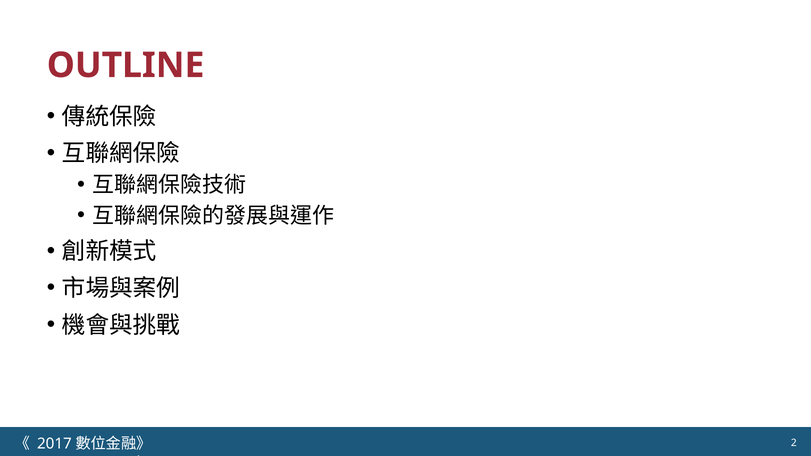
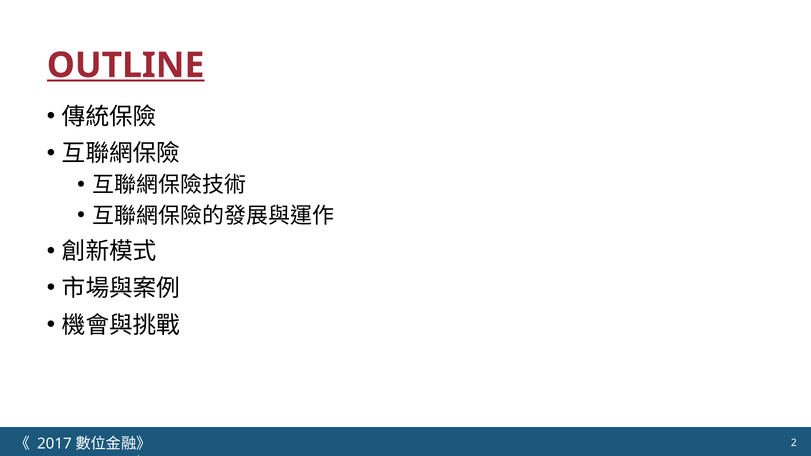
OUTLINE underline: none -> present
